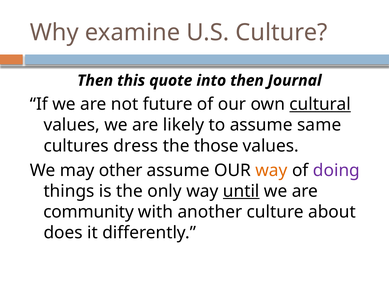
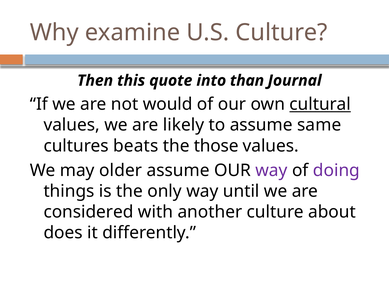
into then: then -> than
future: future -> would
dress: dress -> beats
other: other -> older
way at (271, 170) colour: orange -> purple
until underline: present -> none
community: community -> considered
